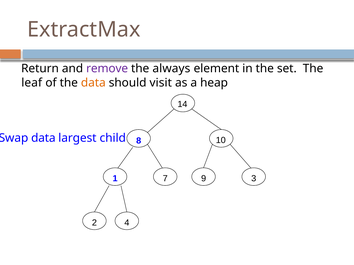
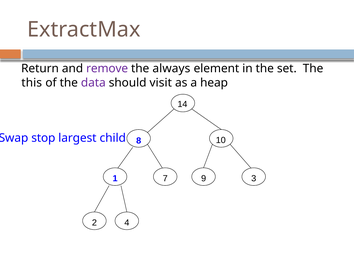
leaf: leaf -> this
data at (93, 83) colour: orange -> purple
data at (43, 138): data -> stop
